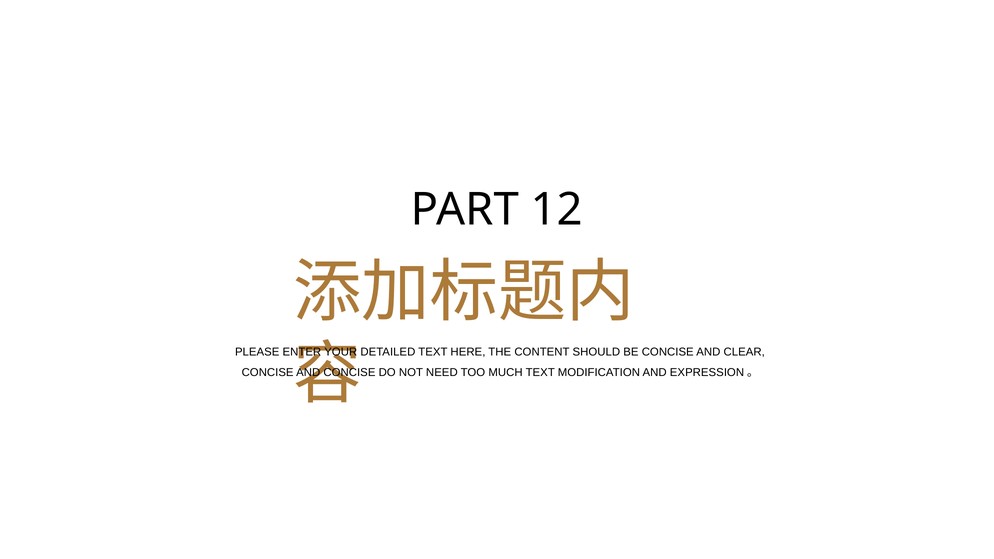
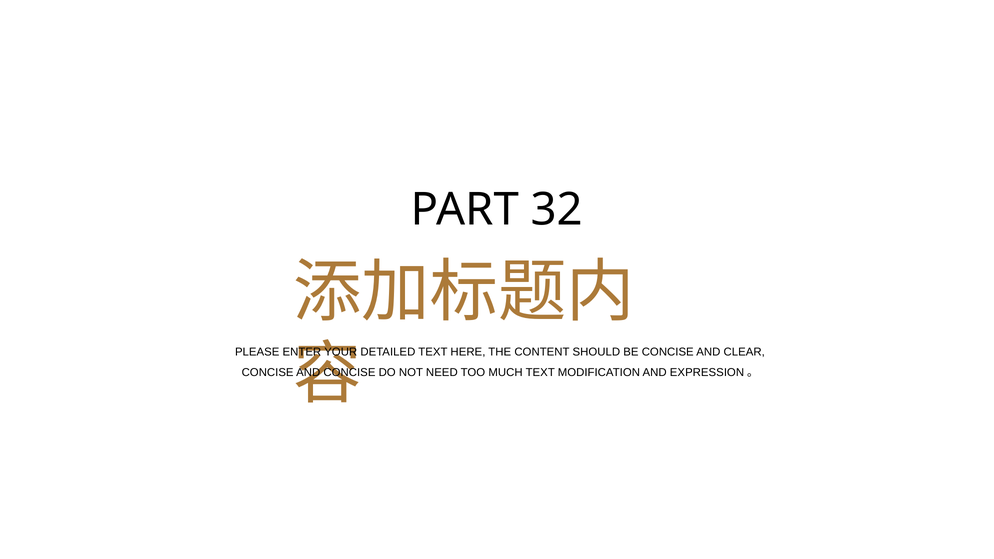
12: 12 -> 32
